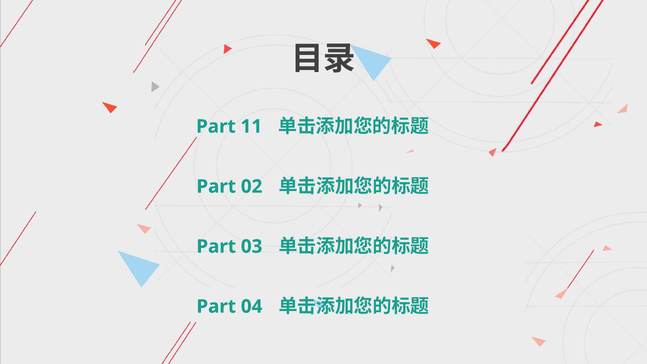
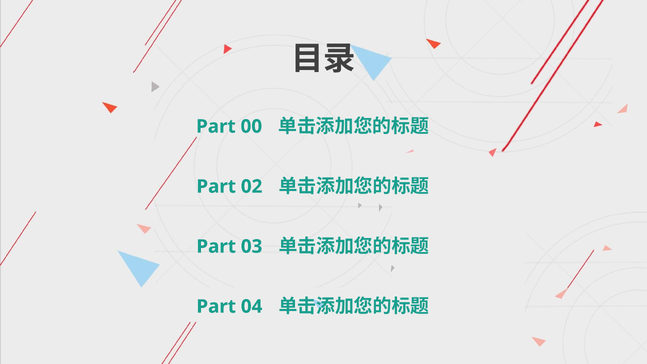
11: 11 -> 00
